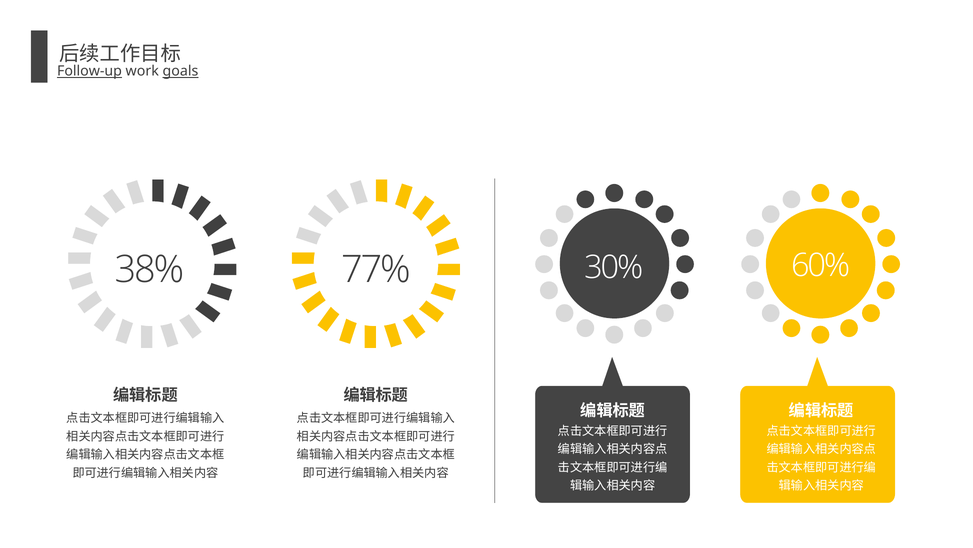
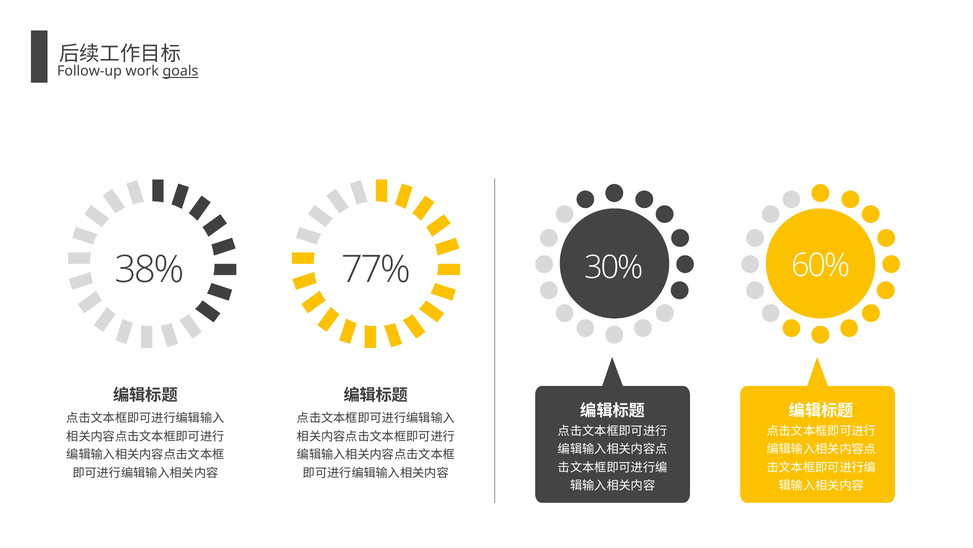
Follow-up underline: present -> none
